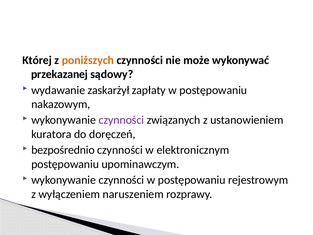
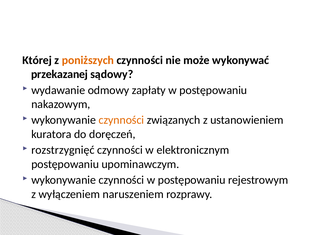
zaskarżył: zaskarżył -> odmowy
czynności at (121, 120) colour: purple -> orange
bezpośrednio: bezpośrednio -> rozstrzygnięć
